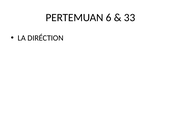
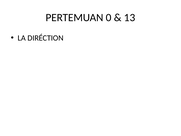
6: 6 -> 0
33: 33 -> 13
